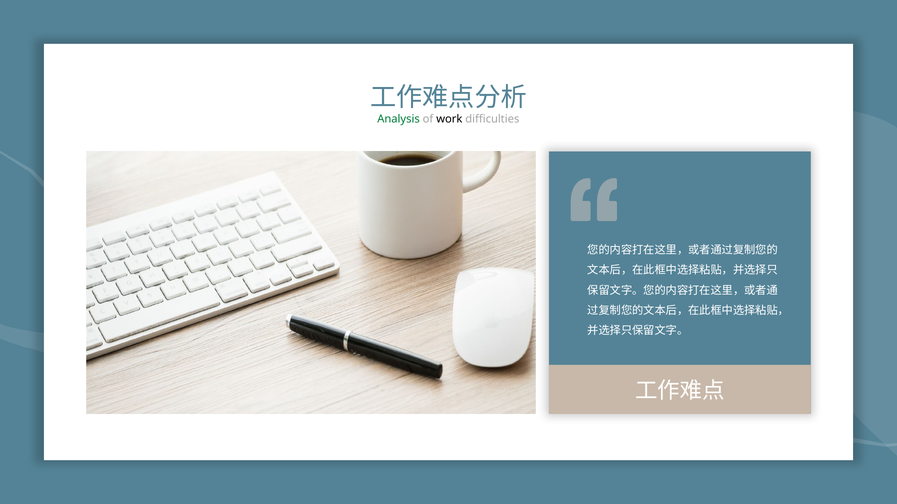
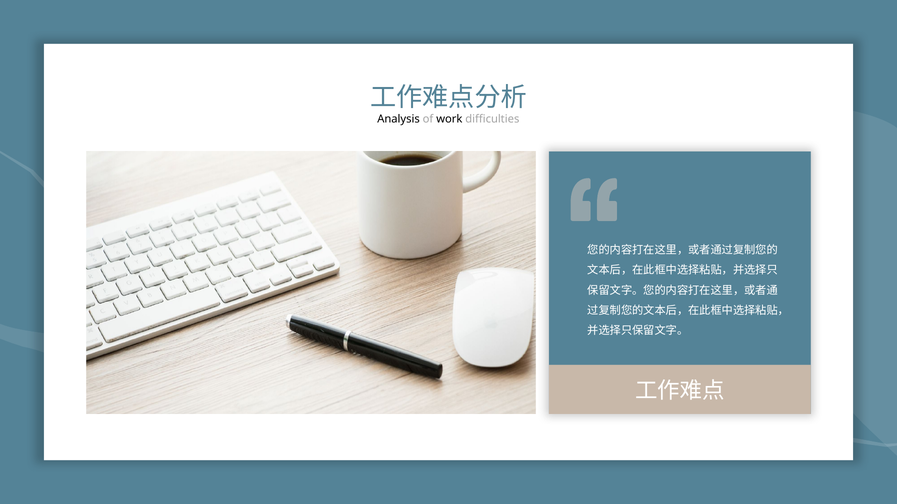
Analysis colour: green -> black
